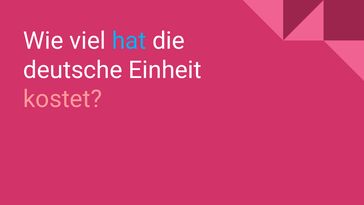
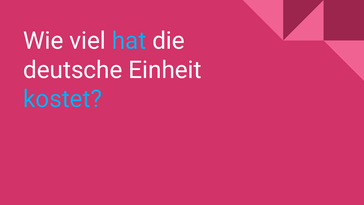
kostet colour: pink -> light blue
